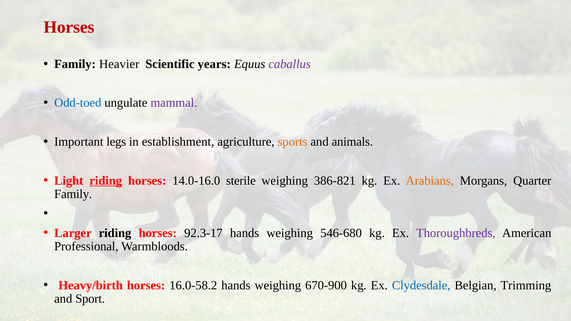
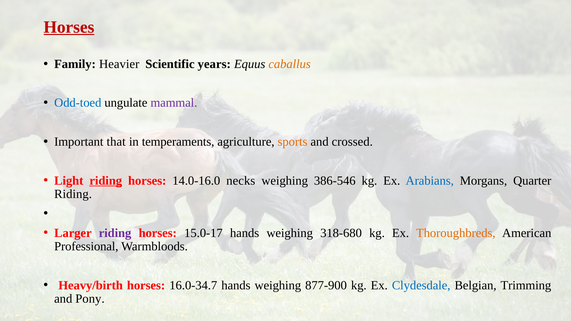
Horses at (69, 27) underline: none -> present
caballus colour: purple -> orange
legs: legs -> that
establishment: establishment -> temperaments
animals: animals -> crossed
sterile: sterile -> necks
386-821: 386-821 -> 386-546
Arabians colour: orange -> blue
Family at (73, 194): Family -> Riding
riding at (115, 233) colour: black -> purple
92.3-17: 92.3-17 -> 15.0-17
546-680: 546-680 -> 318-680
Thoroughbreds colour: purple -> orange
16.0-58.2: 16.0-58.2 -> 16.0-34.7
670-900: 670-900 -> 877-900
Sport: Sport -> Pony
